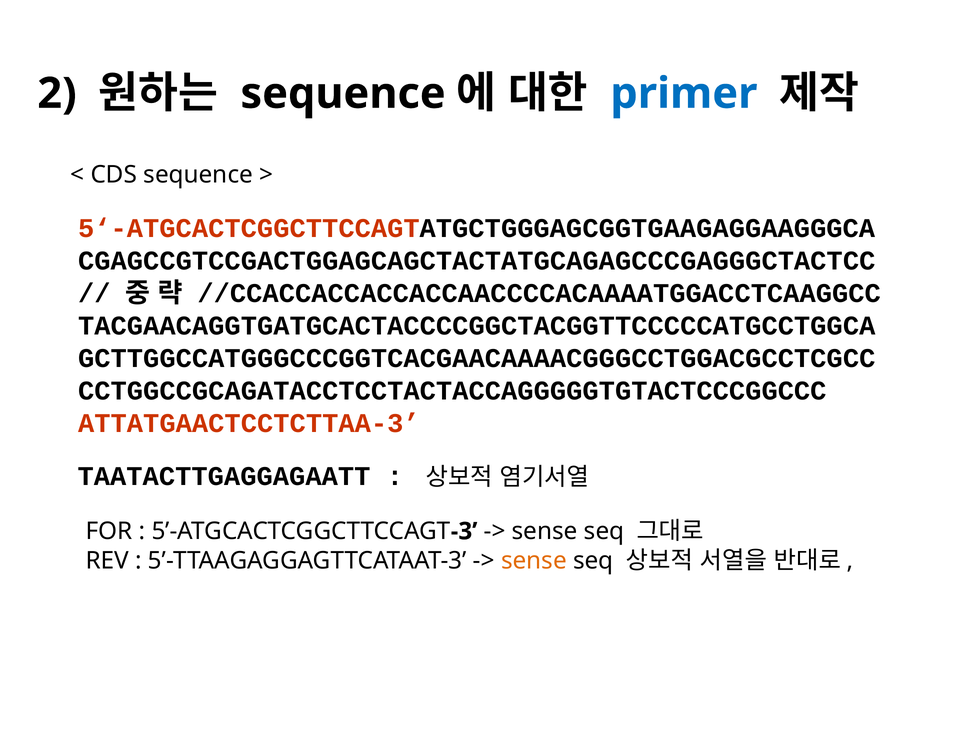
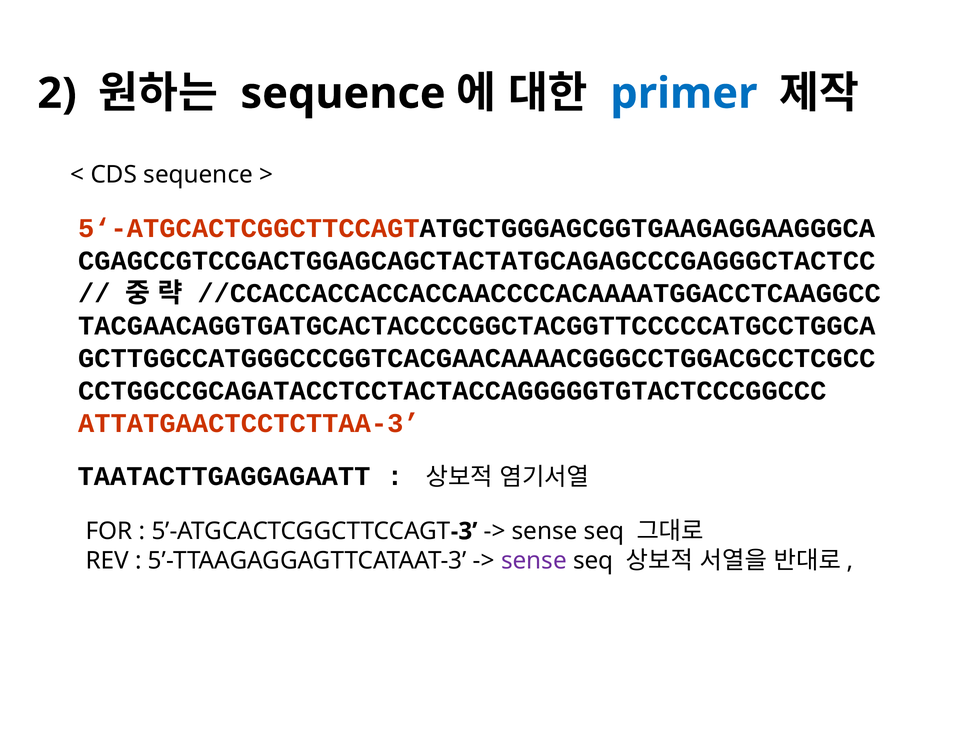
sense at (534, 560) colour: orange -> purple
